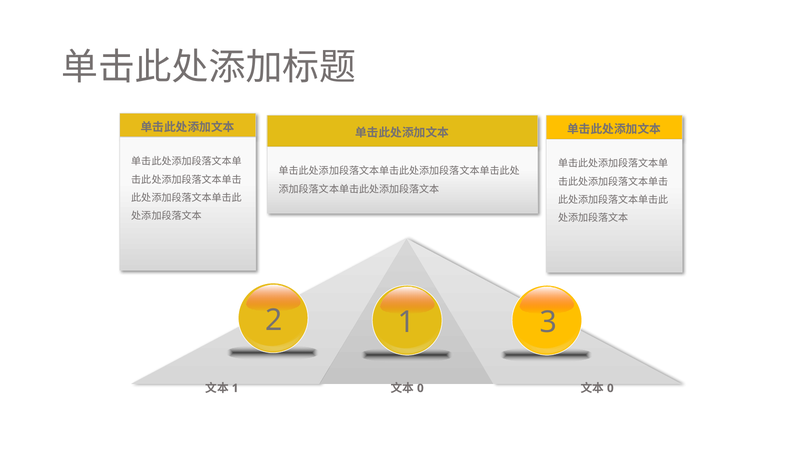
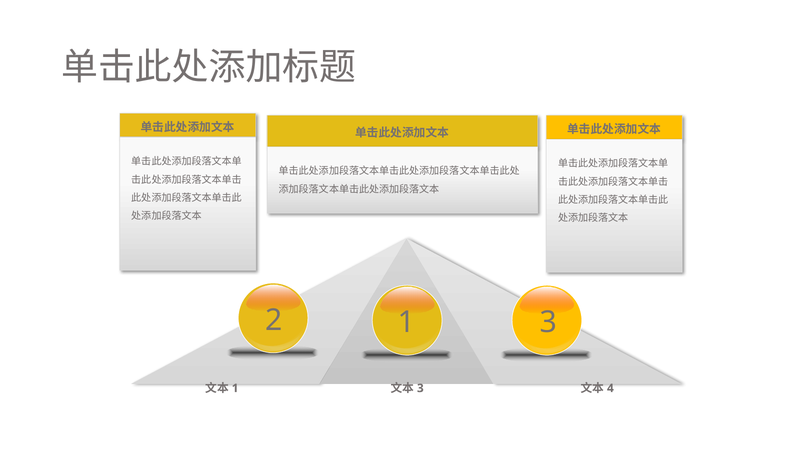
0 at (420, 388): 0 -> 3
0 at (610, 388): 0 -> 4
